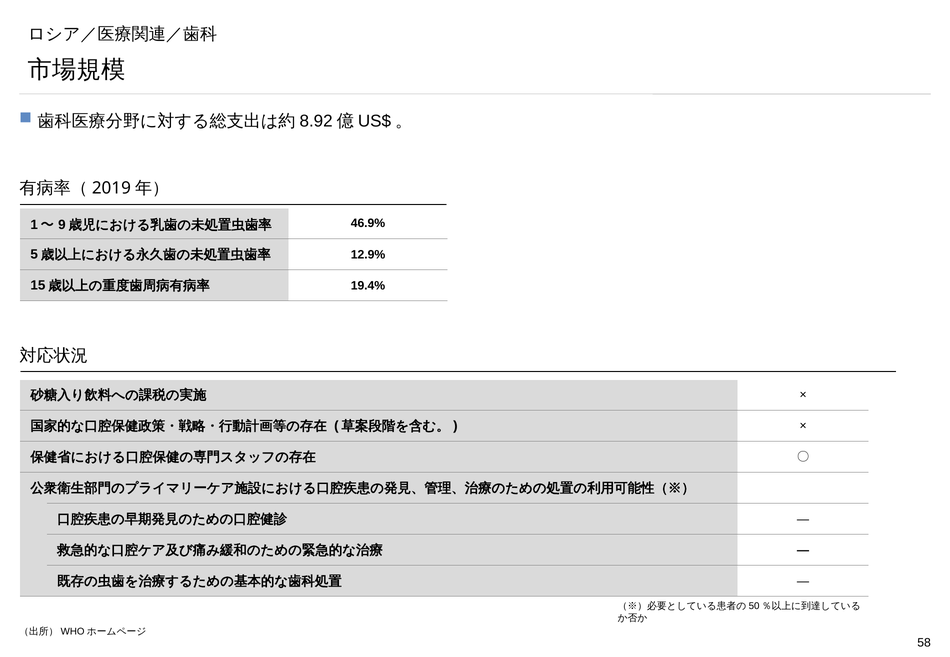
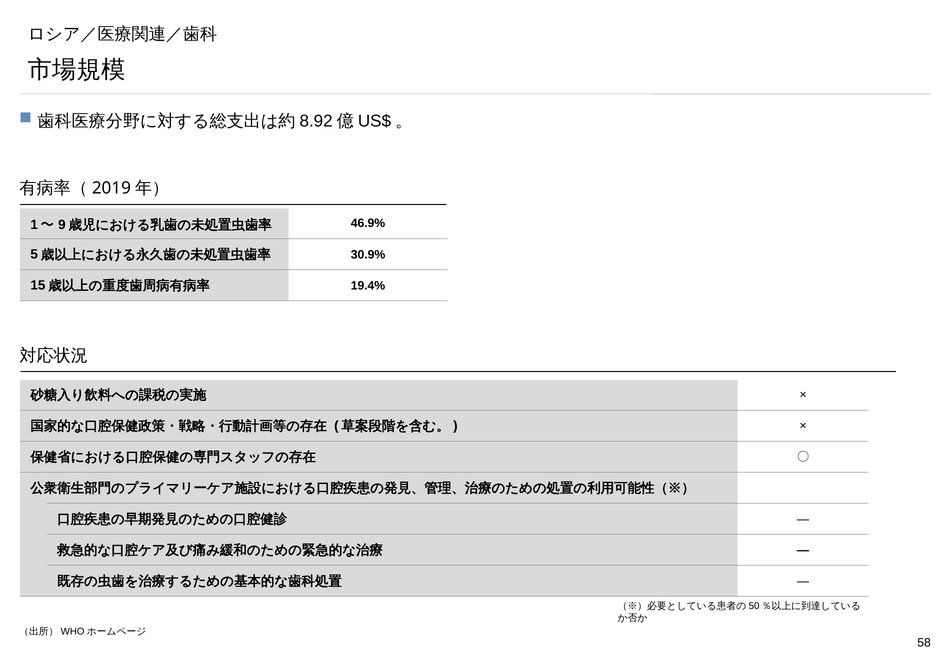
12.9%: 12.9% -> 30.9%
